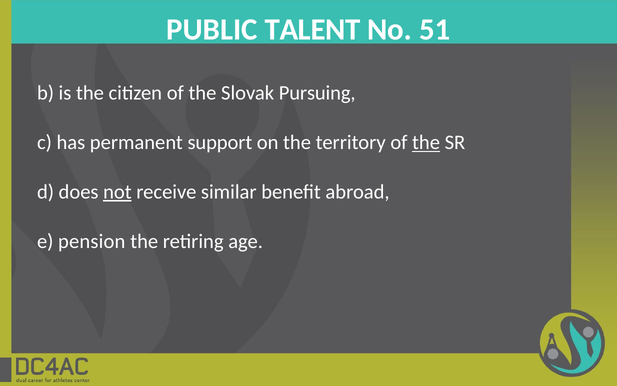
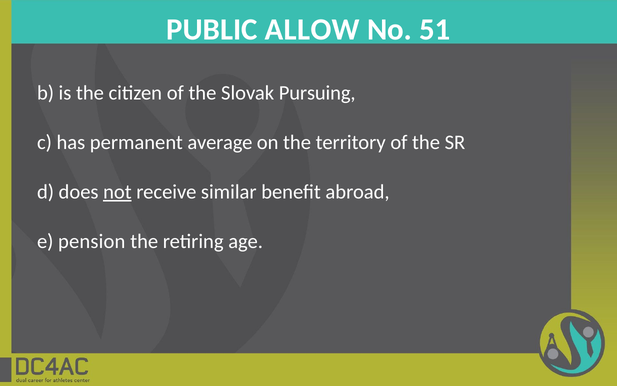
TALENT: TALENT -> ALLOW
support: support -> average
the at (426, 142) underline: present -> none
